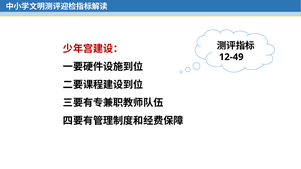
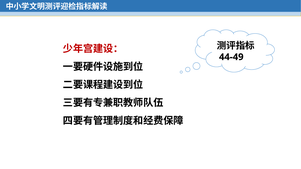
12-49: 12-49 -> 44-49
